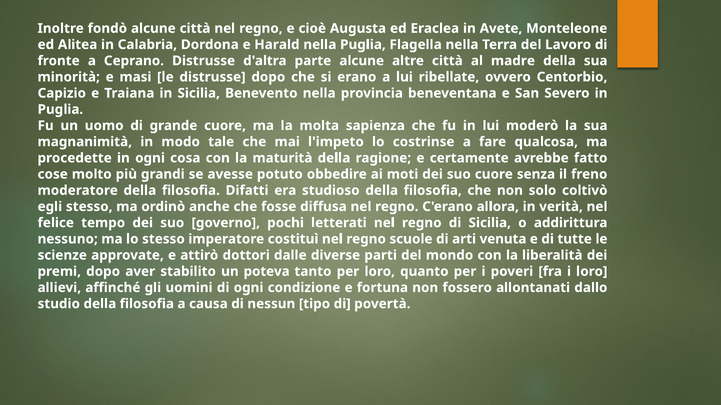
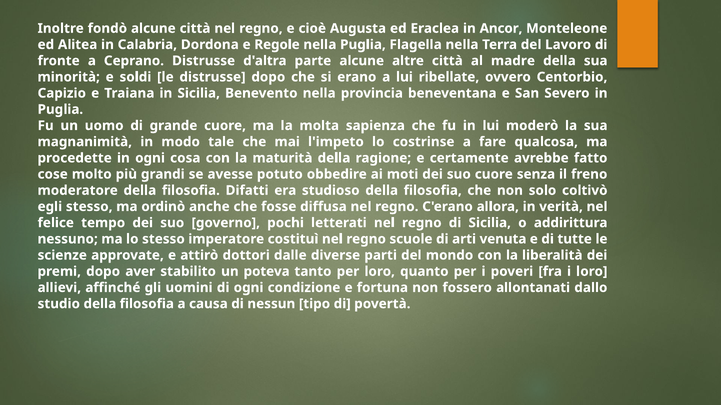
Avete: Avete -> Ancor
Harald: Harald -> Regole
masi: masi -> soldi
